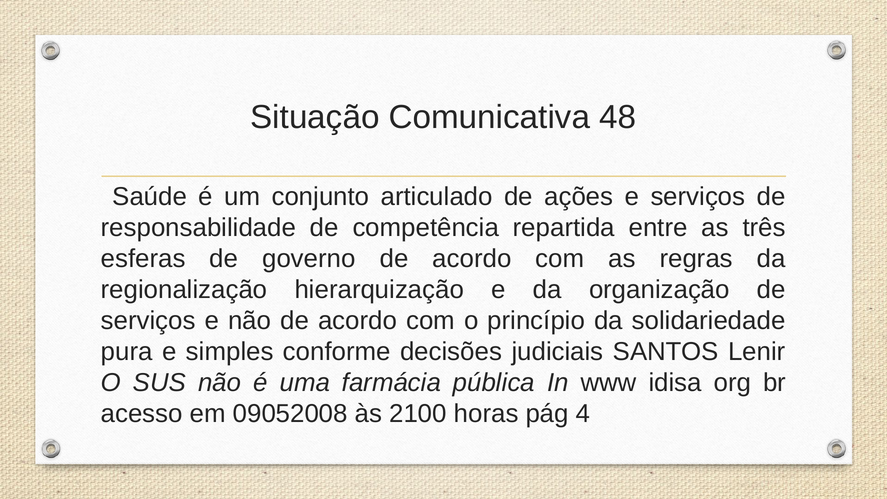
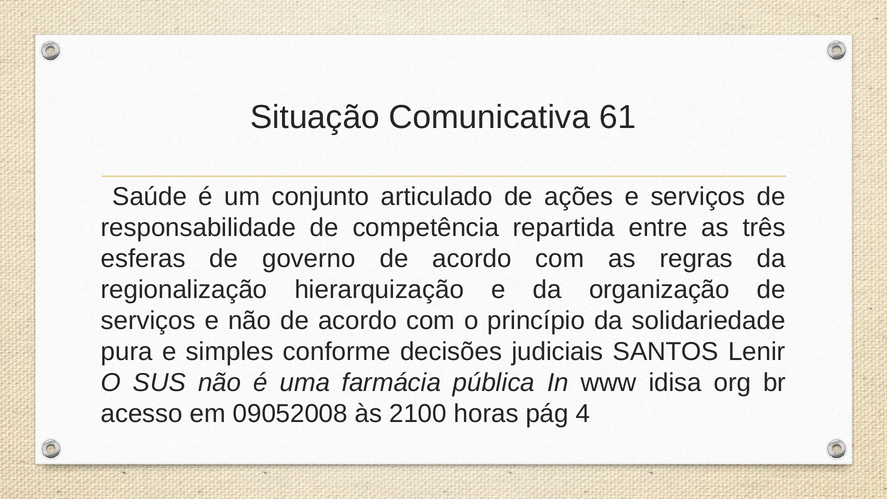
48: 48 -> 61
